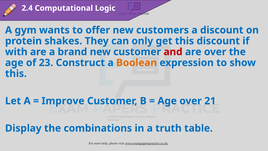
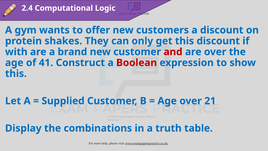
23: 23 -> 41
Boolean colour: orange -> red
Improve: Improve -> Supplied
